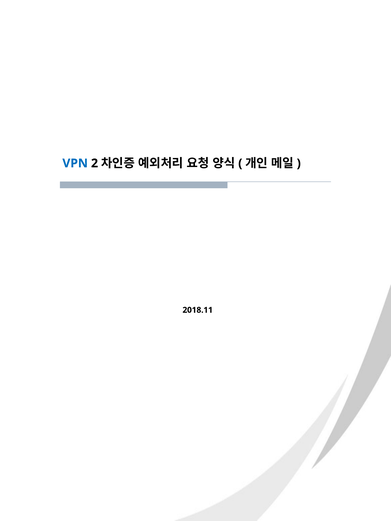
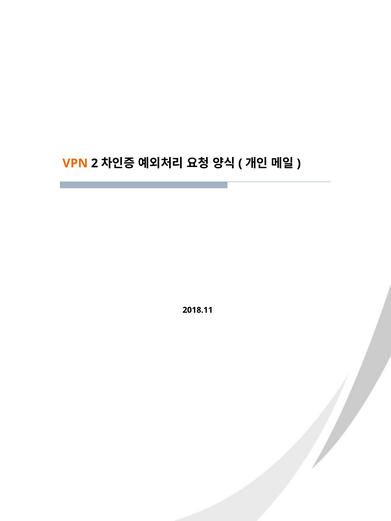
VPN colour: blue -> orange
